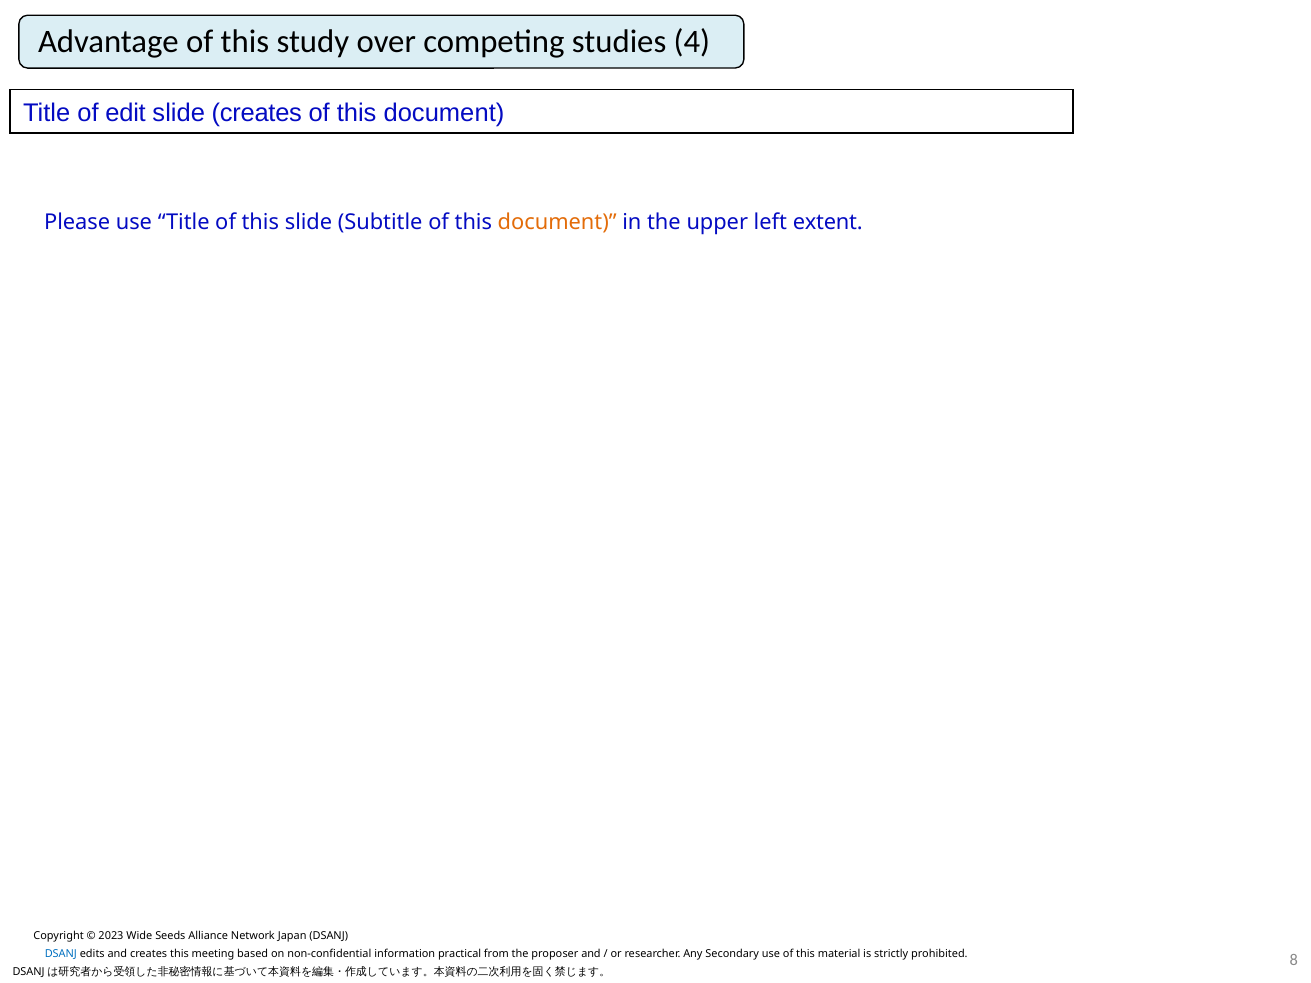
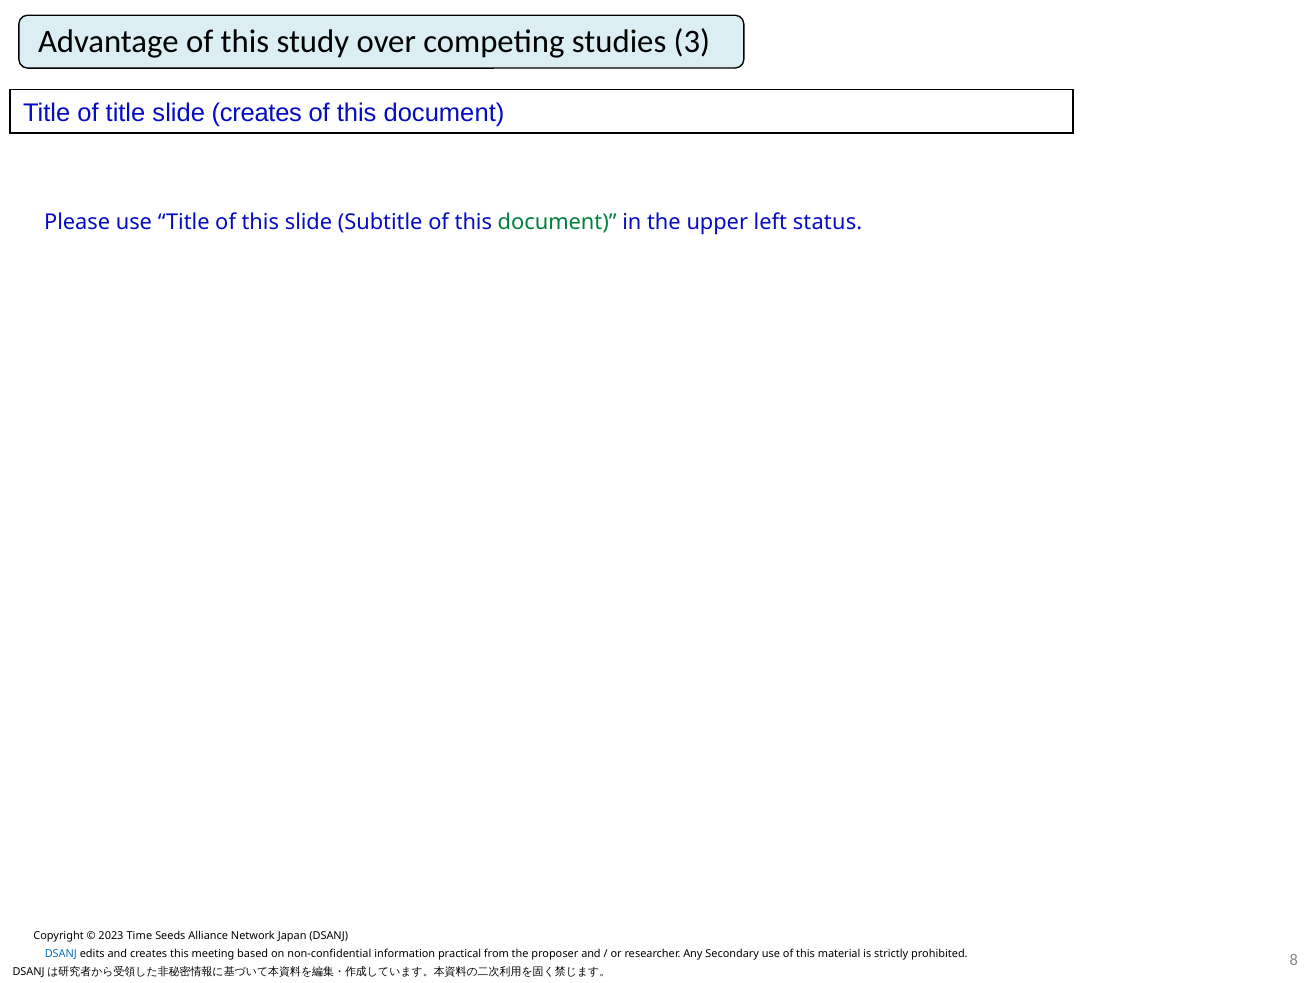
4: 4 -> 3
of edit: edit -> title
document at (557, 223) colour: orange -> green
extent: extent -> status
Wide: Wide -> Time
